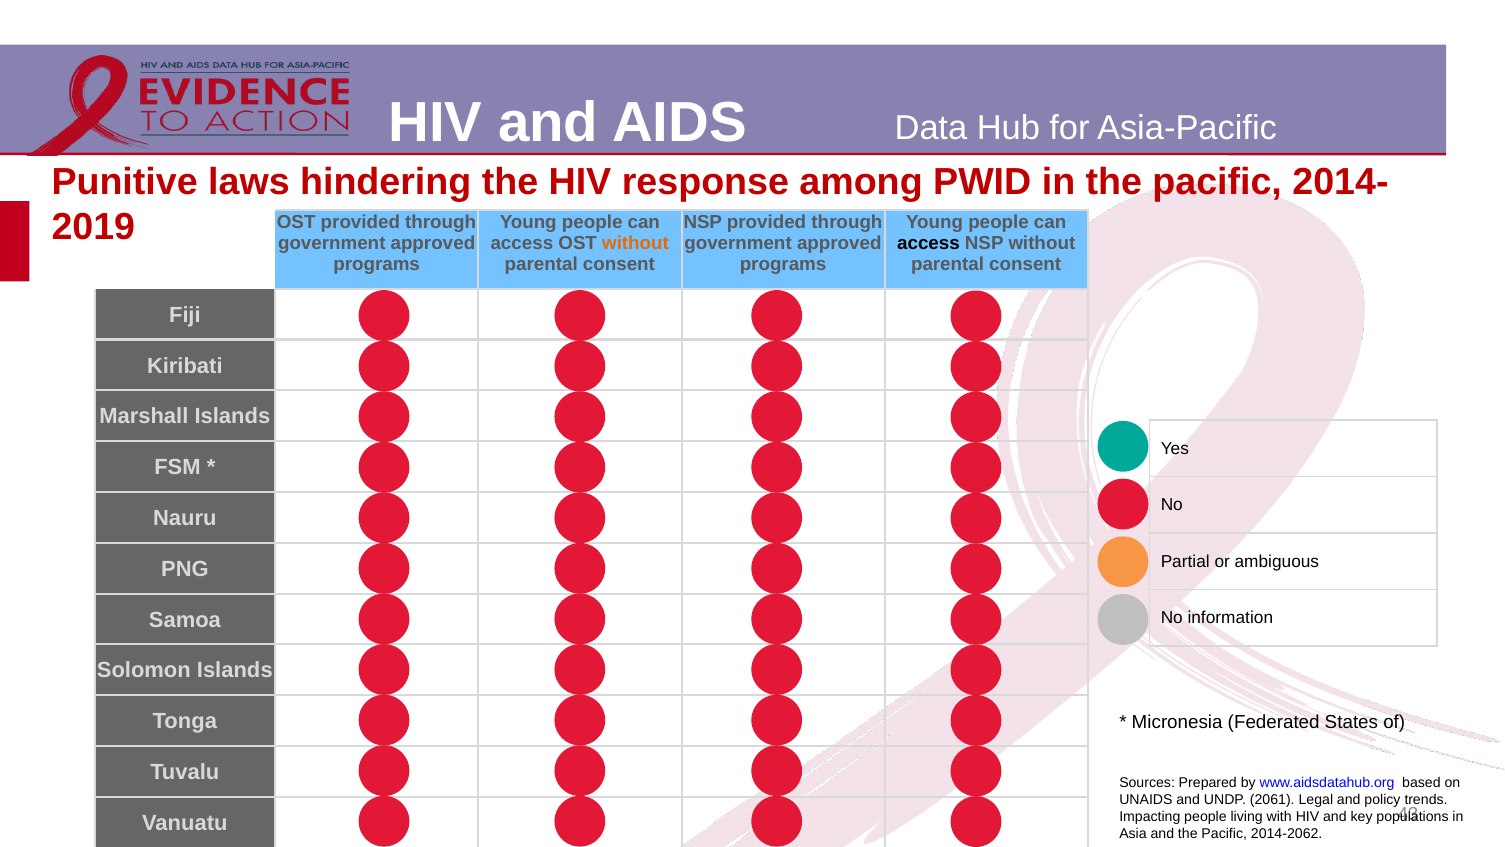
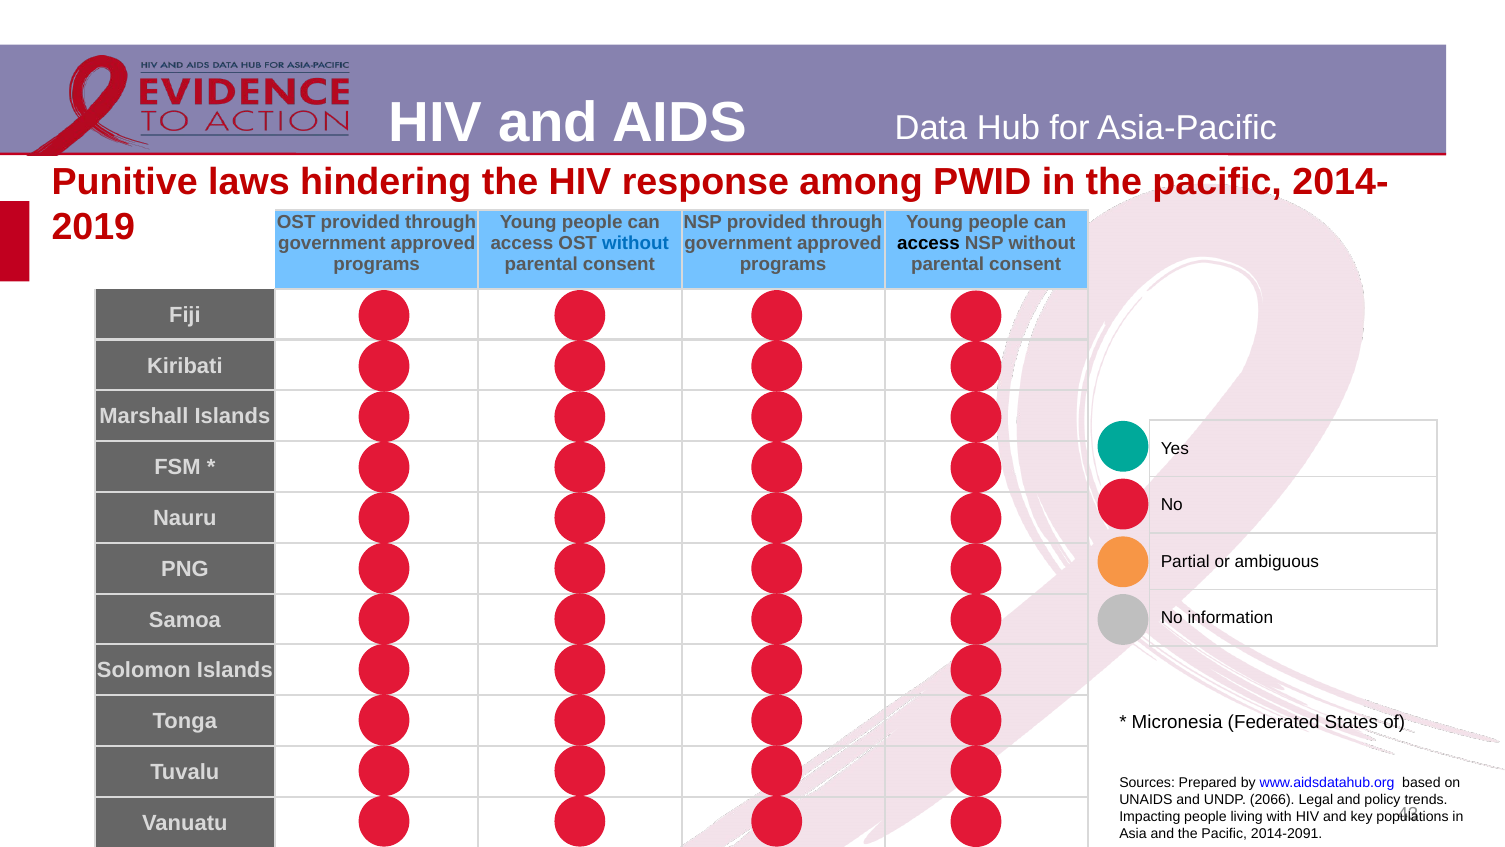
without at (636, 243) colour: orange -> blue
2061: 2061 -> 2066
2014-2062: 2014-2062 -> 2014-2091
